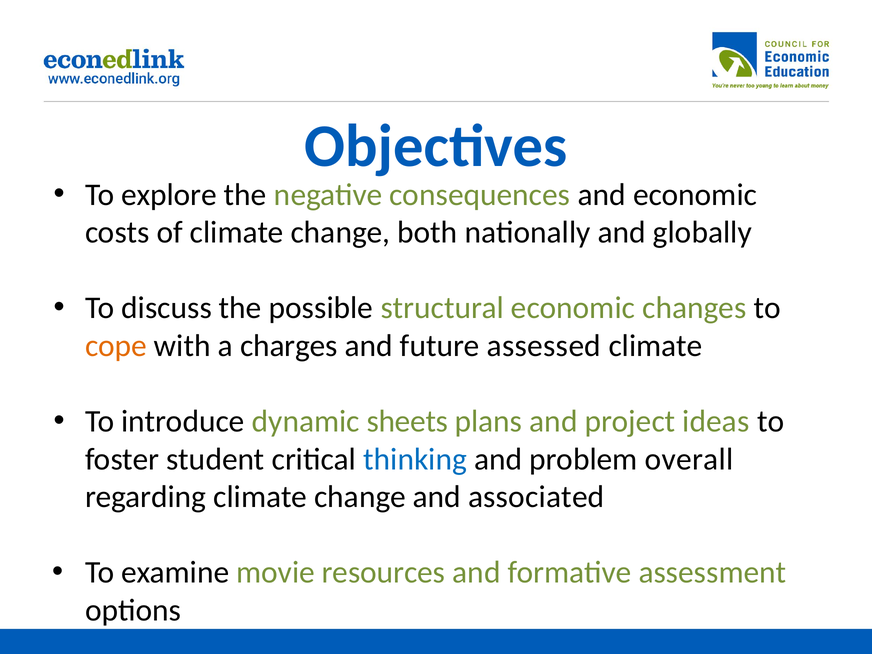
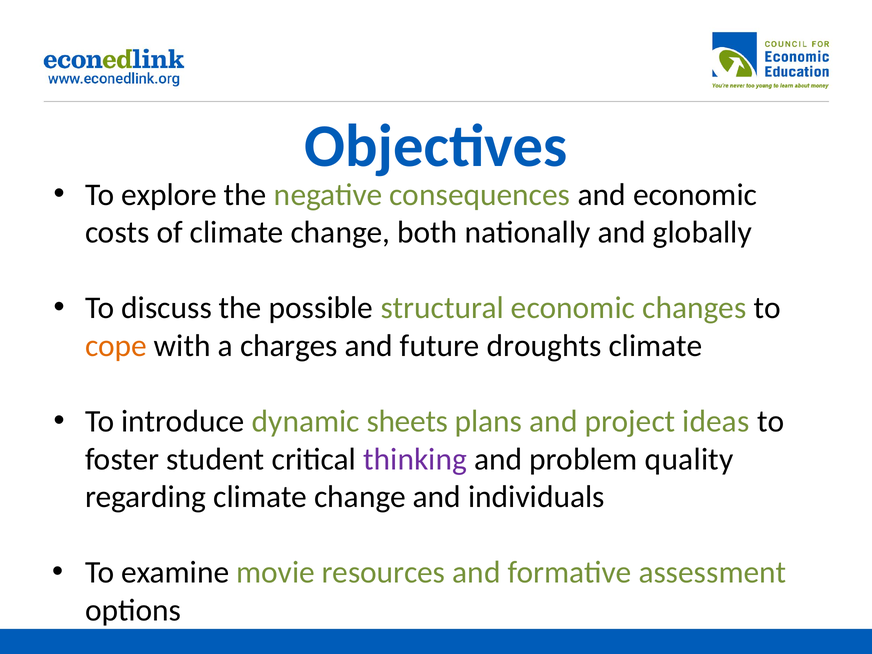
assessed: assessed -> droughts
thinking colour: blue -> purple
overall: overall -> quality
associated: associated -> individuals
